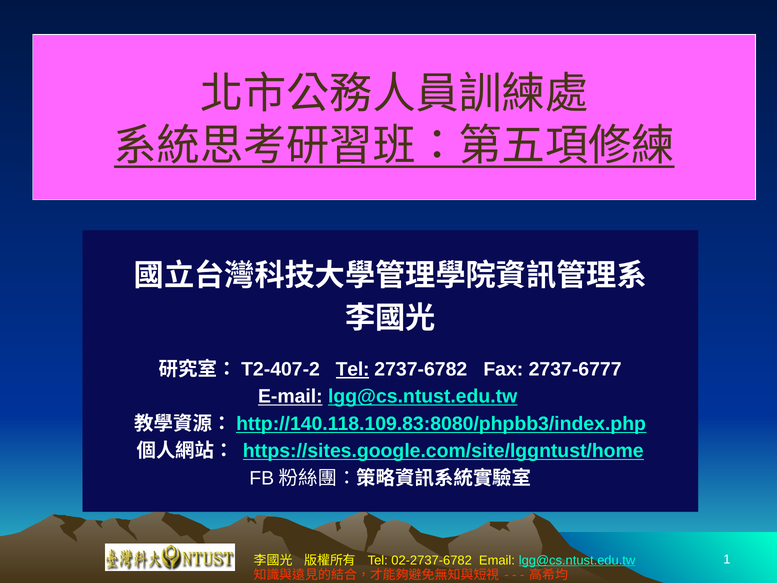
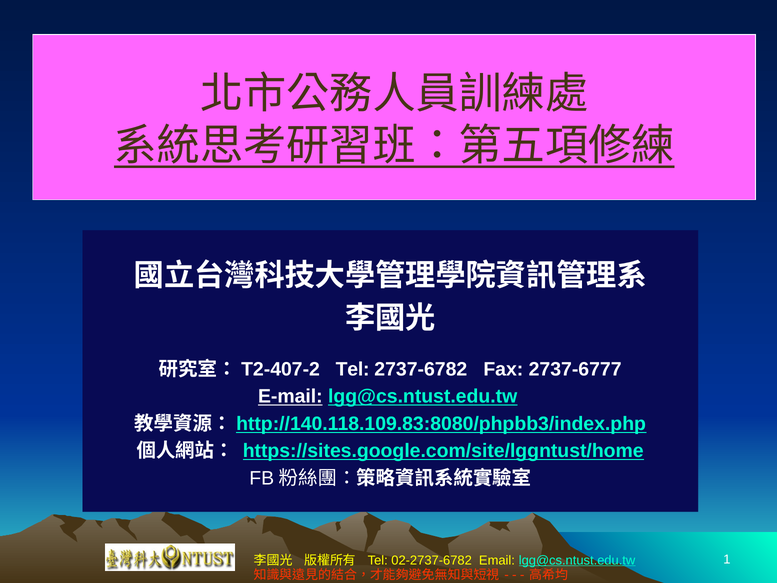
Tel at (353, 369) underline: present -> none
